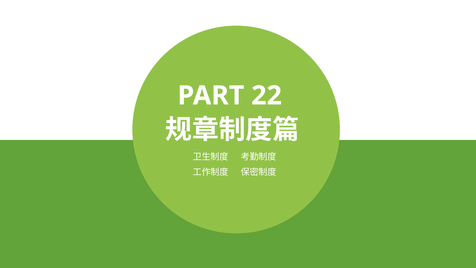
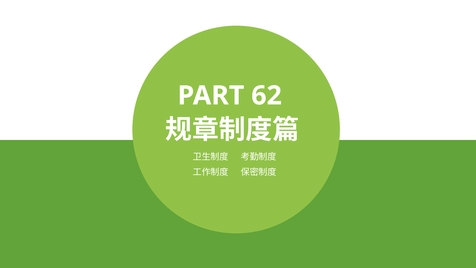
22: 22 -> 62
